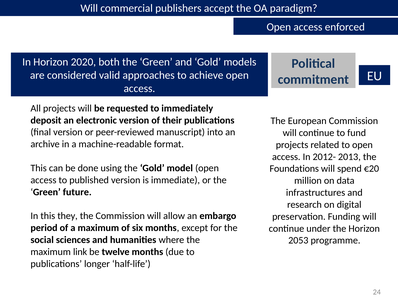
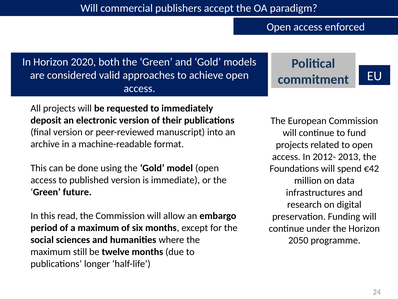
€20: €20 -> €42
they: they -> read
2053: 2053 -> 2050
link: link -> still
